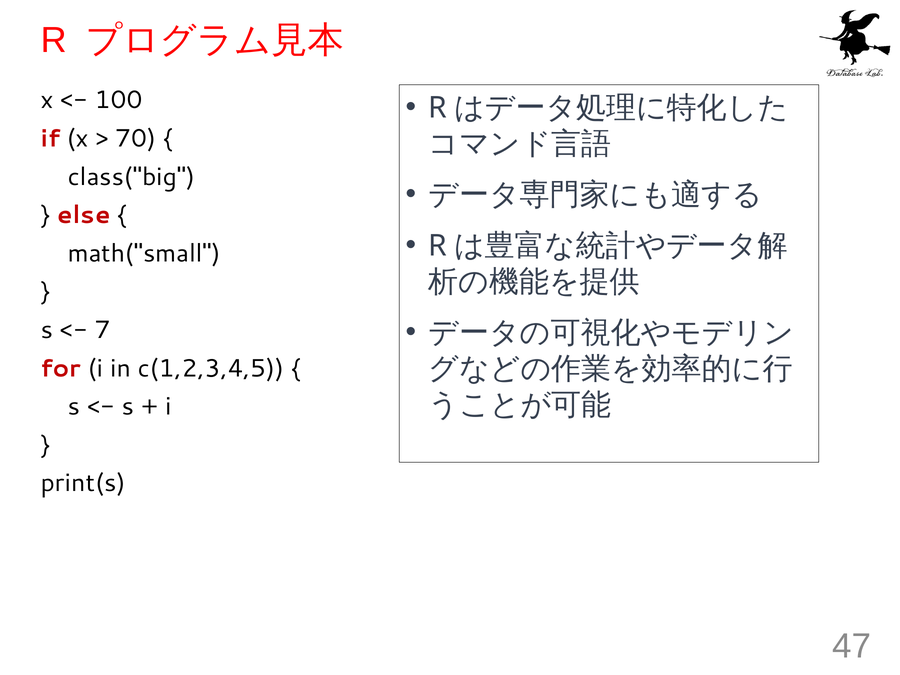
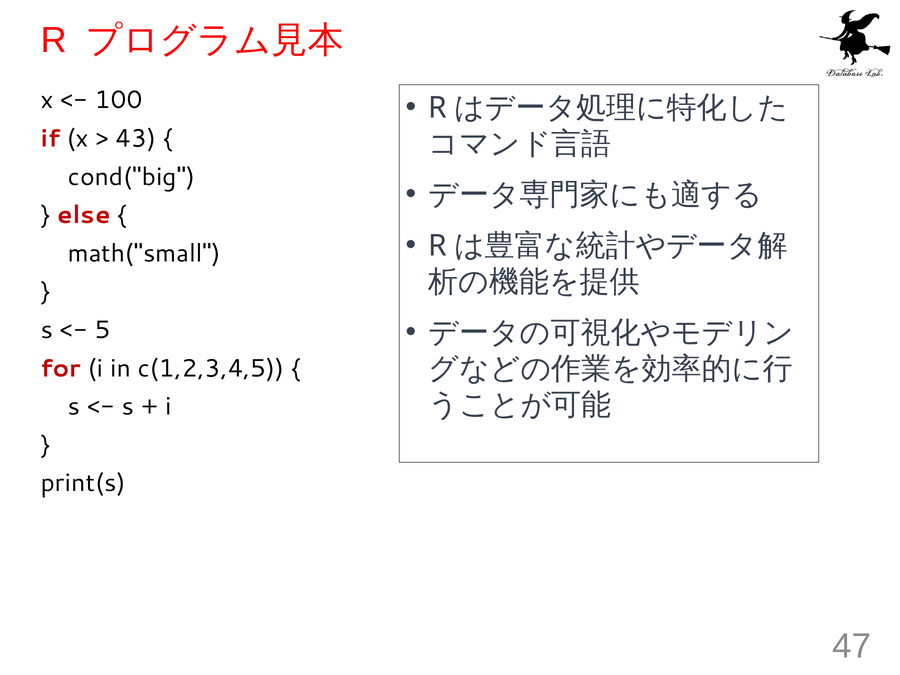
70: 70 -> 43
class("big: class("big -> cond("big
7: 7 -> 5
